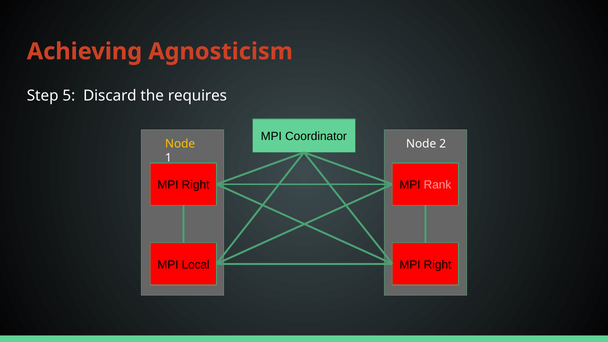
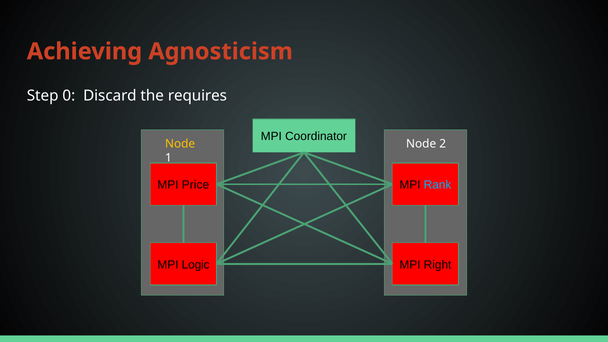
5: 5 -> 0
Right at (196, 185): Right -> Price
Rank colour: pink -> light blue
Local: Local -> Logic
